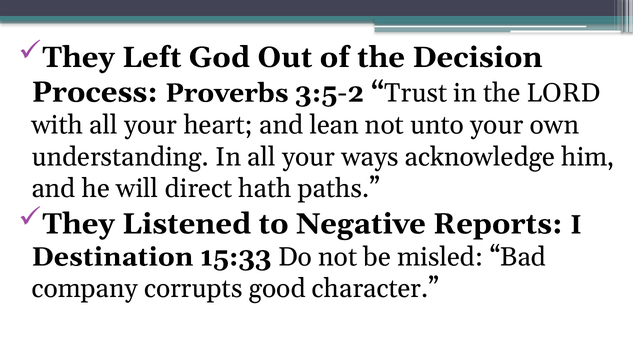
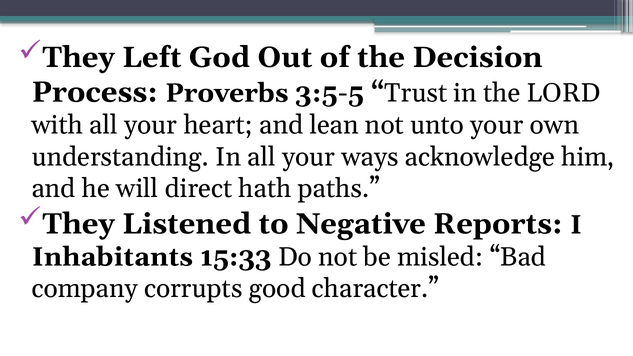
3:5-2: 3:5-2 -> 3:5-5
Destination: Destination -> Inhabitants
